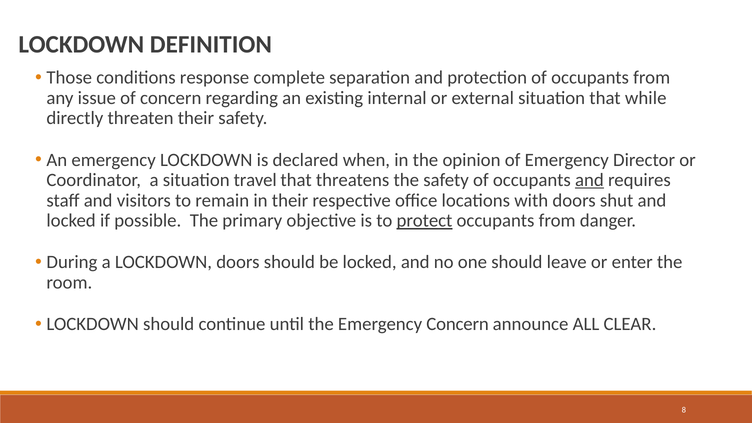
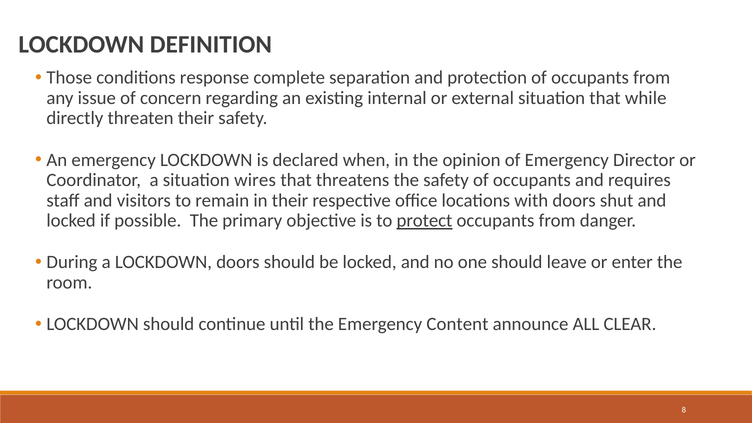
travel: travel -> wires
and at (589, 180) underline: present -> none
Emergency Concern: Concern -> Content
